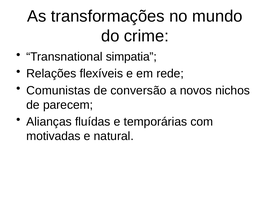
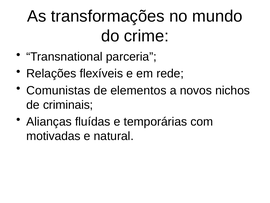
simpatia: simpatia -> parceria
conversão: conversão -> elementos
parecem: parecem -> criminais
